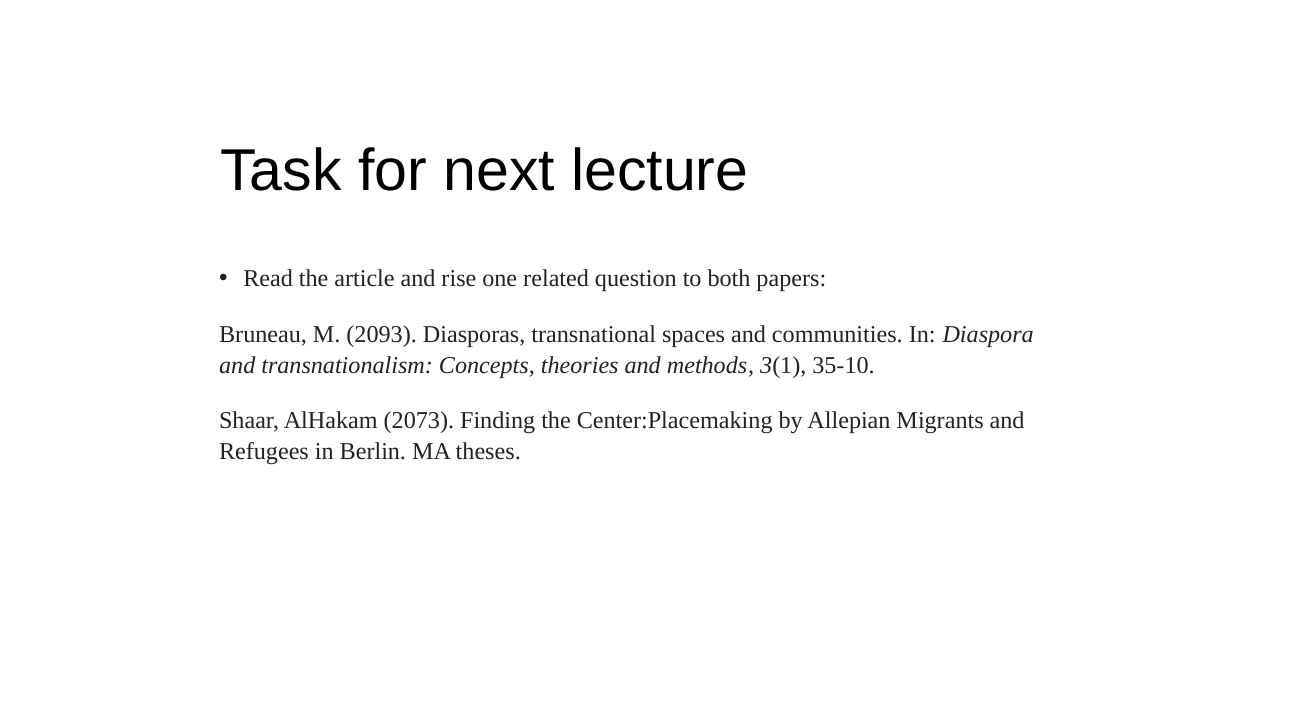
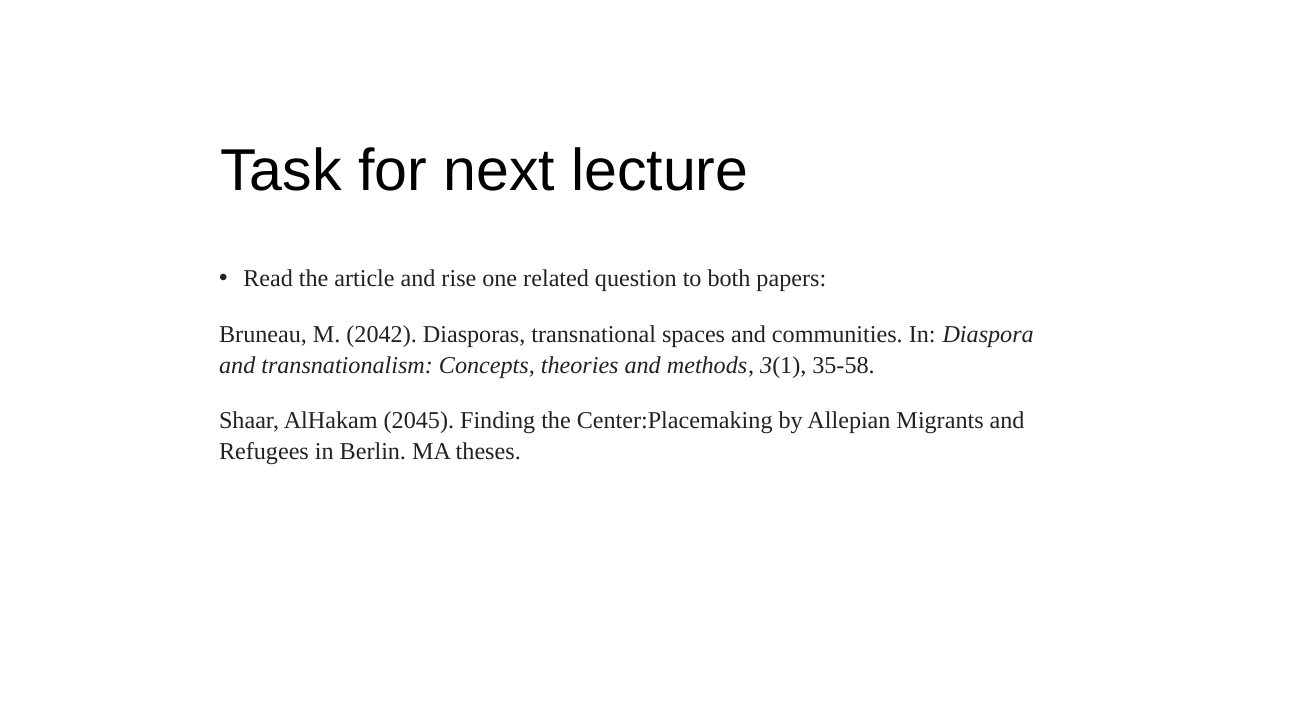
2093: 2093 -> 2042
35-10: 35-10 -> 35-58
2073: 2073 -> 2045
